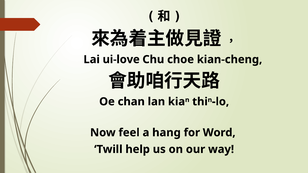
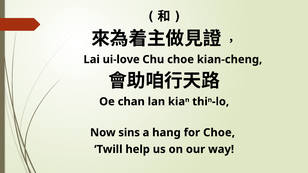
feel: feel -> sins
for Word: Word -> Choe
